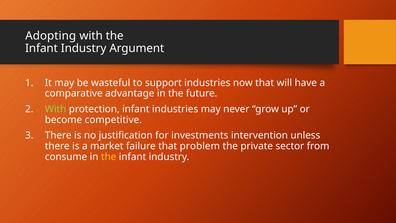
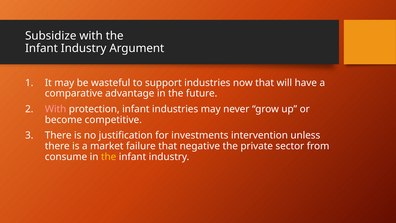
Adopting: Adopting -> Subsidize
With at (56, 109) colour: light green -> pink
problem: problem -> negative
